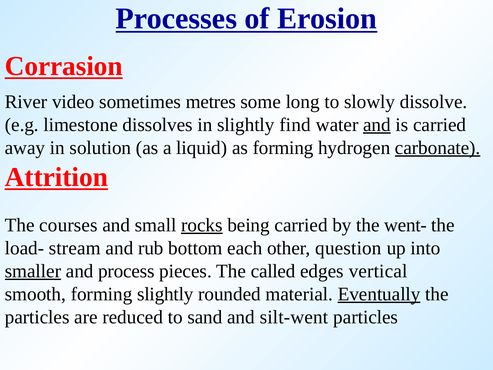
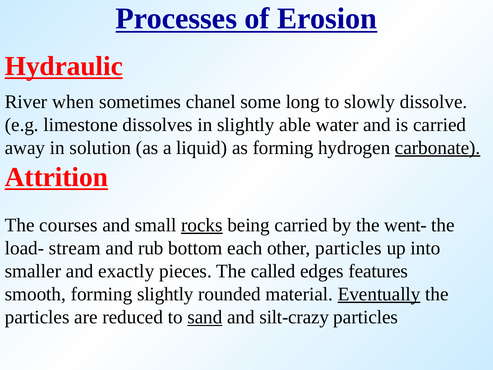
Corrasion: Corrasion -> Hydraulic
video: video -> when
metres: metres -> chanel
find: find -> able
and at (377, 125) underline: present -> none
other question: question -> particles
smaller underline: present -> none
process: process -> exactly
vertical: vertical -> features
sand underline: none -> present
silt-went: silt-went -> silt-crazy
